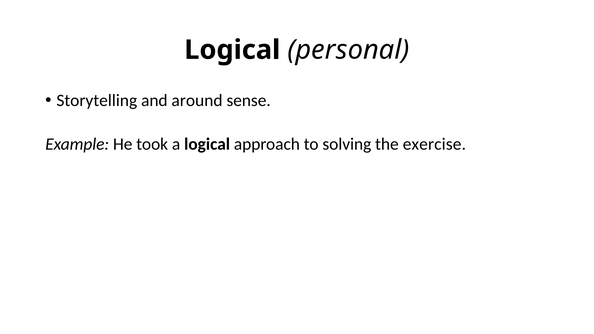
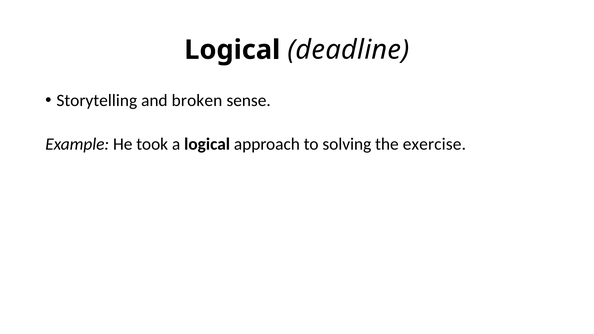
personal: personal -> deadline
around: around -> broken
